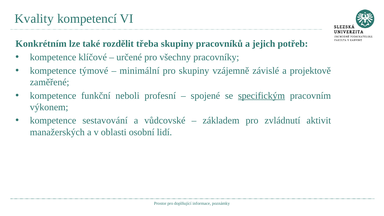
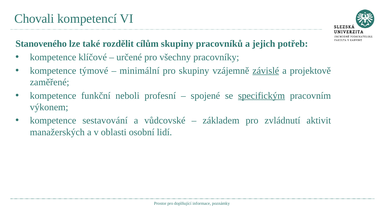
Kvality: Kvality -> Chovali
Konkrétním: Konkrétním -> Stanoveného
třeba: třeba -> cílům
závislé underline: none -> present
